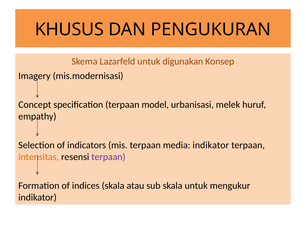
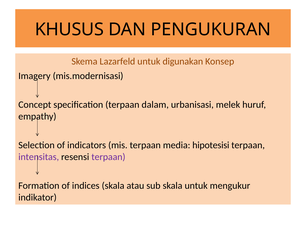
model: model -> dalam
media indikator: indikator -> hipotesisi
intensitas colour: orange -> purple
